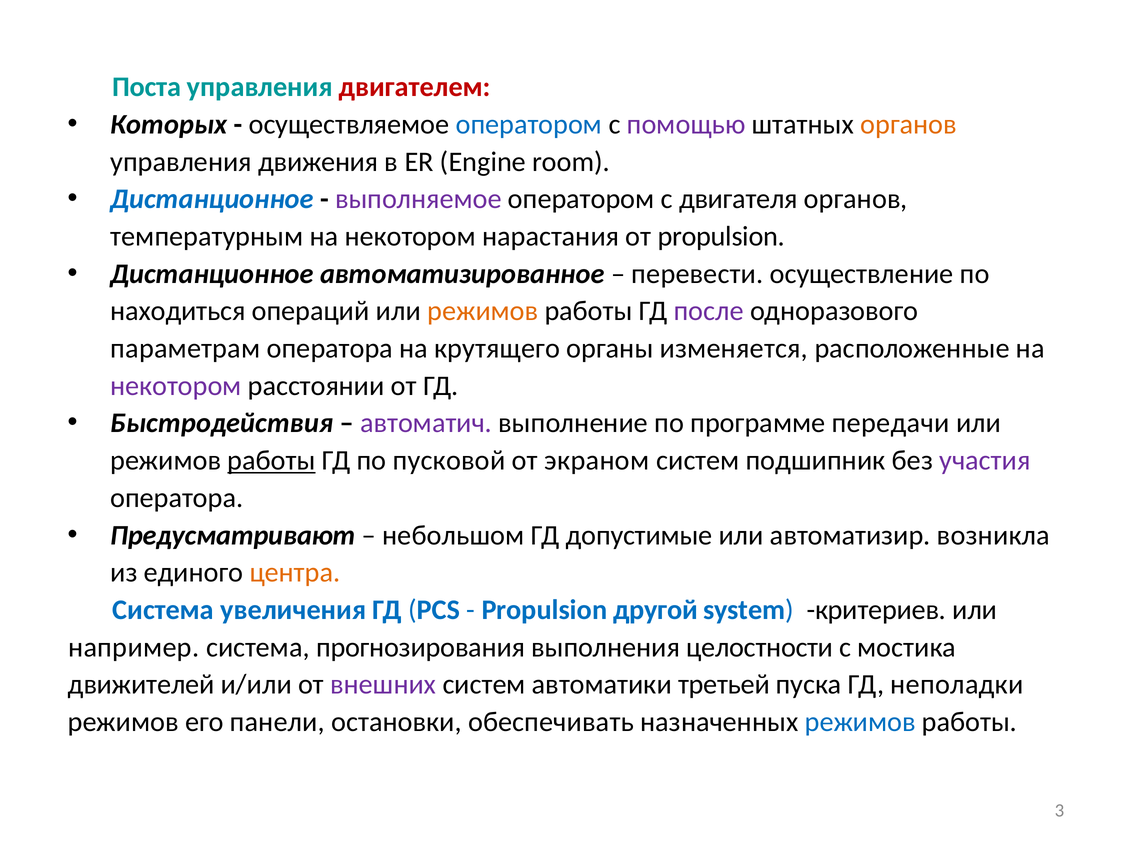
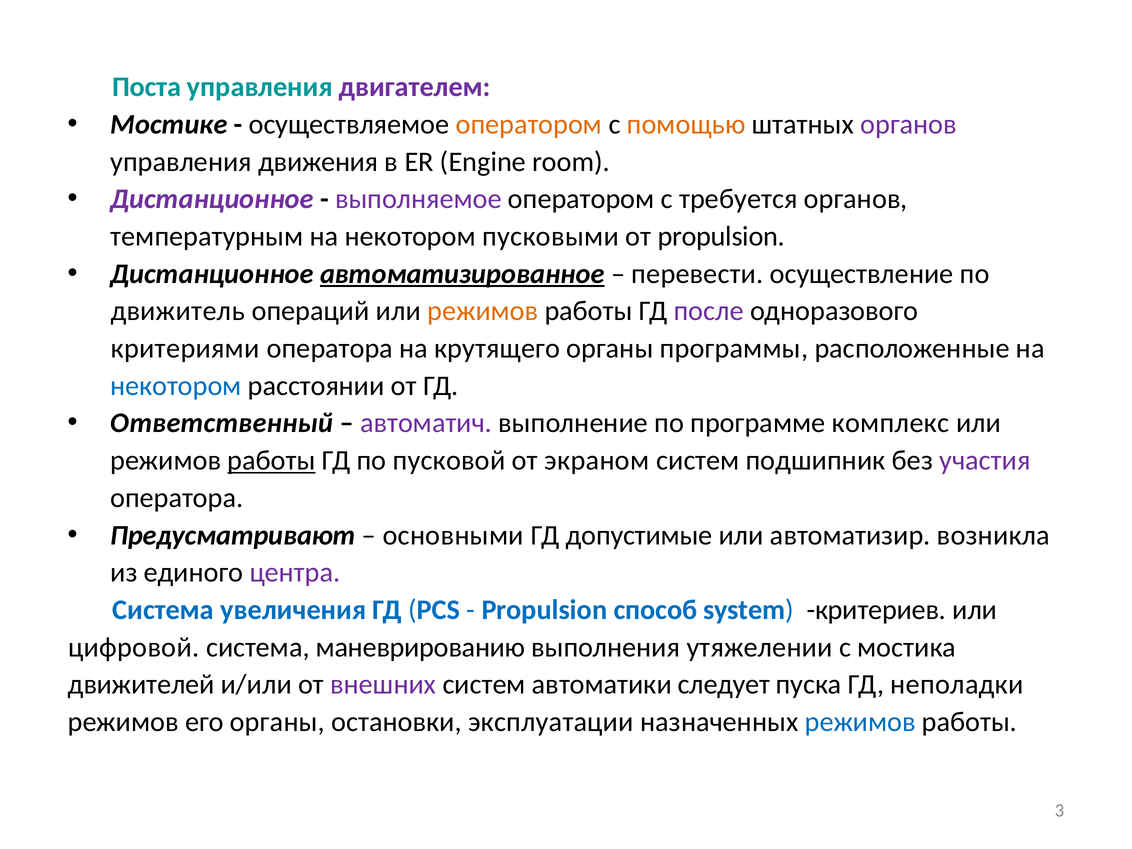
двигателем colour: red -> purple
Которых: Которых -> Мостике
оператором at (529, 124) colour: blue -> orange
помощью colour: purple -> orange
органов at (909, 124) colour: orange -> purple
Дистанционное at (212, 199) colour: blue -> purple
двигателя: двигателя -> требуется
нарастания: нарастания -> пусковыми
автоматизированное underline: none -> present
находиться: находиться -> движитель
параметрам: параметрам -> критериями
изменяется: изменяется -> программы
некотором at (176, 386) colour: purple -> blue
Быстродействия: Быстродействия -> Ответственный
передачи: передачи -> комплекс
небольшом: небольшом -> основными
центра colour: orange -> purple
другой: другой -> способ
например: например -> цифровой
прогнозирования: прогнозирования -> маневрированию
целостности: целостности -> утяжелении
третьей: третьей -> следует
его панели: панели -> органы
обеспечивать: обеспечивать -> эксплуатации
